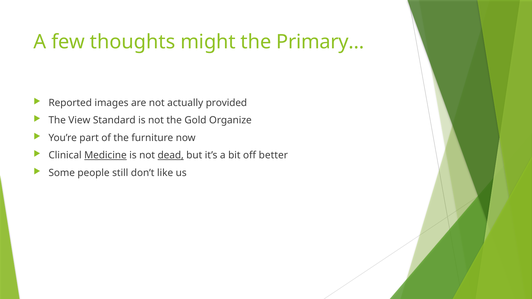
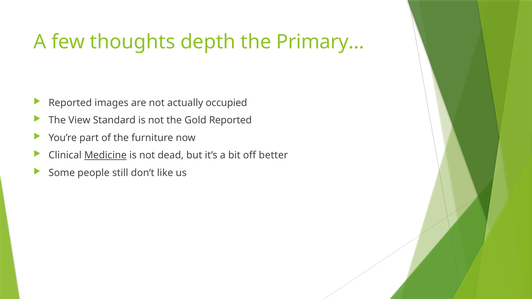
might: might -> depth
provided: provided -> occupied
Gold Organize: Organize -> Reported
dead underline: present -> none
